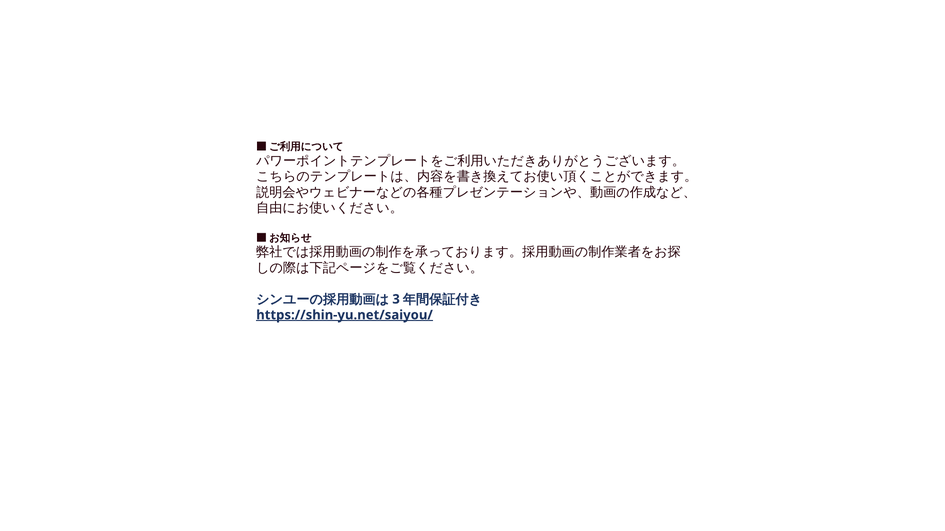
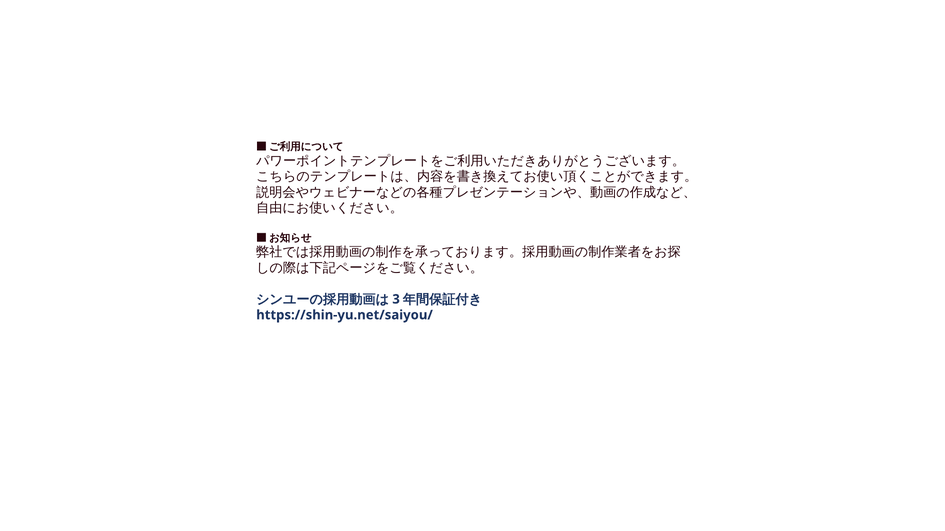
https://shin-yu.net/saiyou/ underline: present -> none
